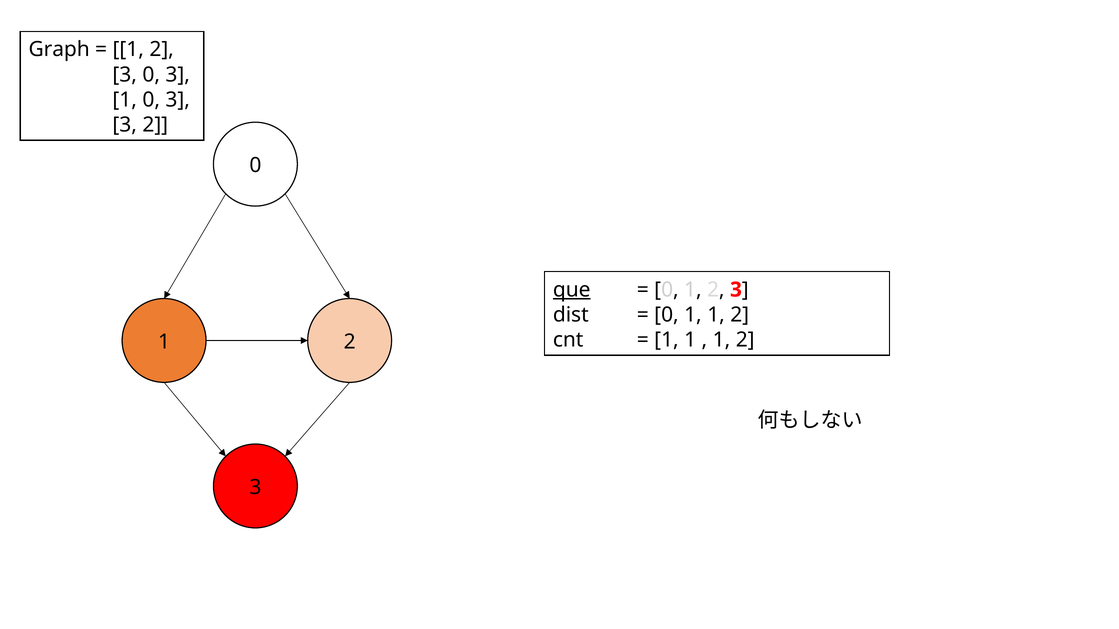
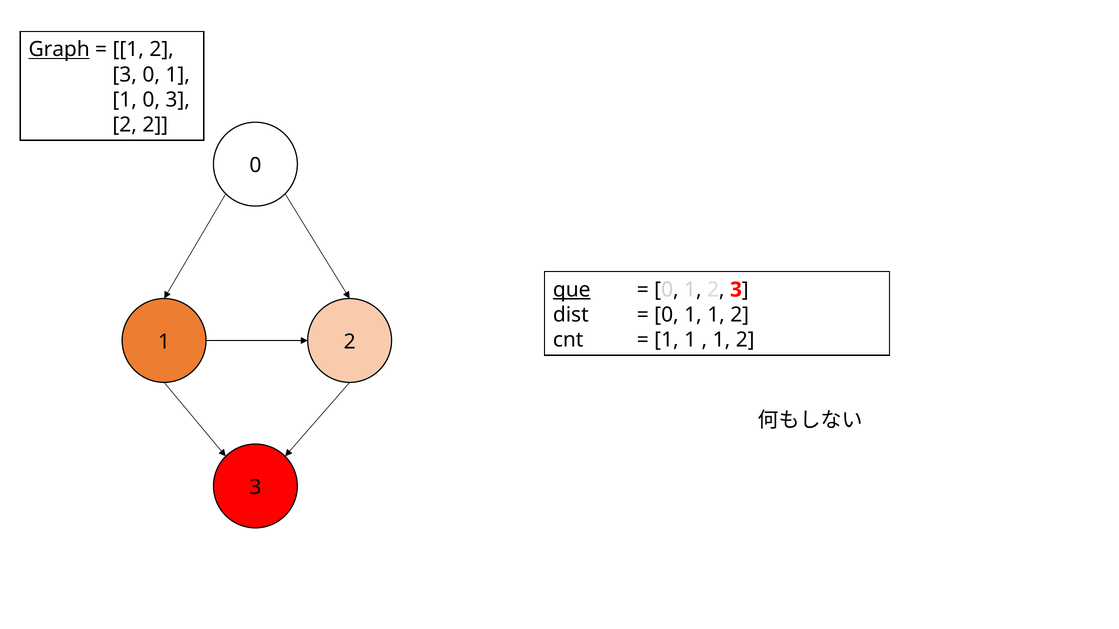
Graph underline: none -> present
3 0 3: 3 -> 1
3 at (125, 125): 3 -> 2
